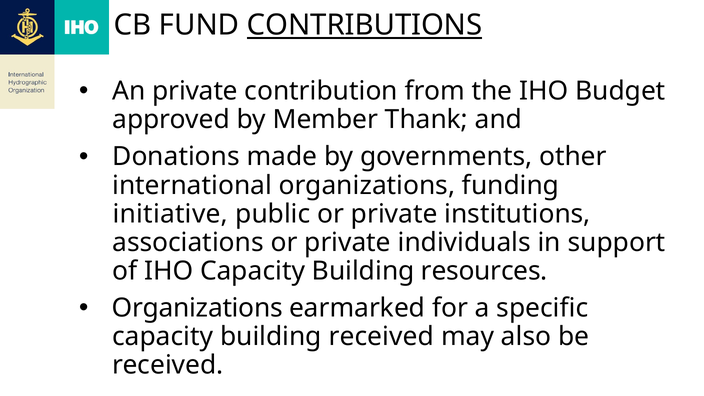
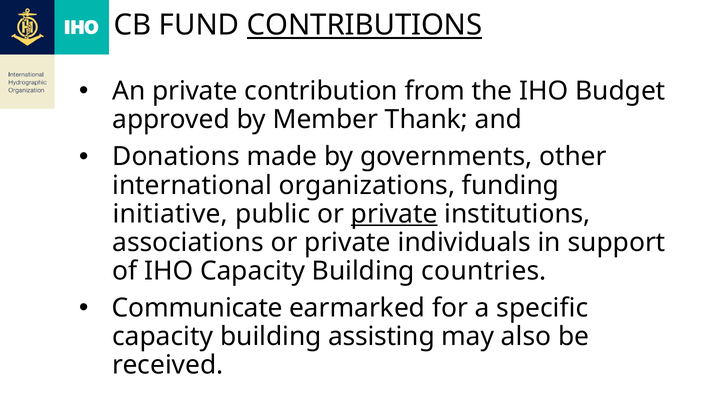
private at (394, 214) underline: none -> present
resources: resources -> countries
Organizations at (197, 308): Organizations -> Communicate
building received: received -> assisting
